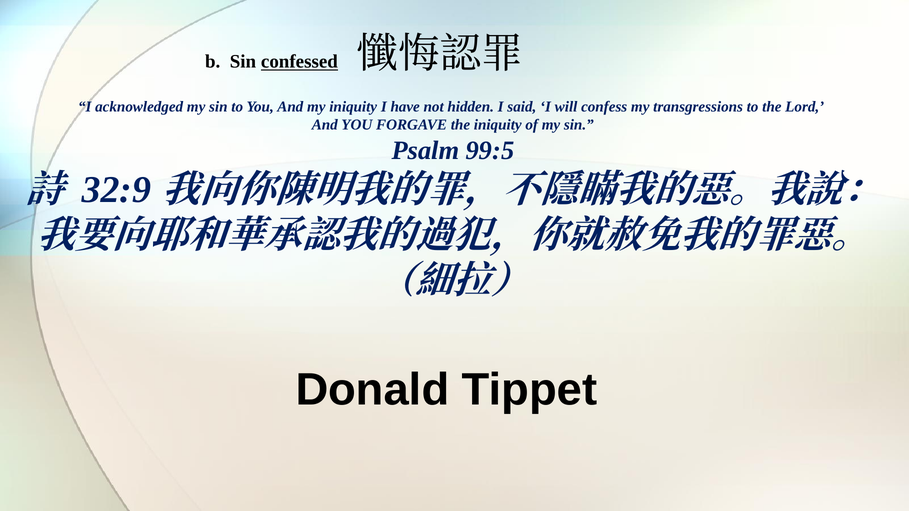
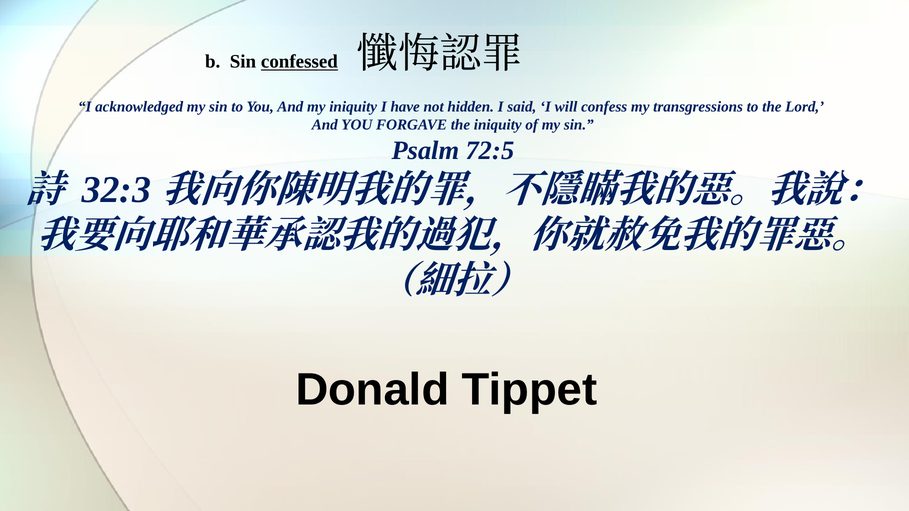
99:5: 99:5 -> 72:5
32:9: 32:9 -> 32:3
